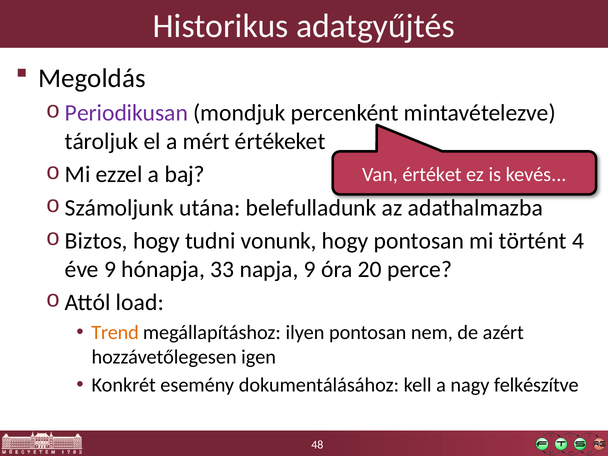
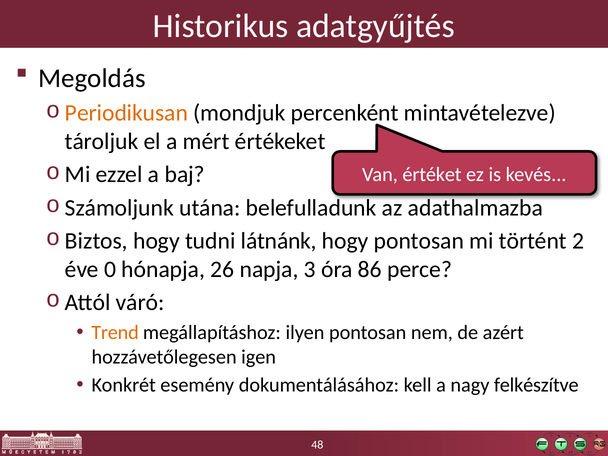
Periodikusan colour: purple -> orange
vonunk: vonunk -> látnánk
4: 4 -> 2
éve 9: 9 -> 0
33: 33 -> 26
napja 9: 9 -> 3
20: 20 -> 86
load: load -> váró
